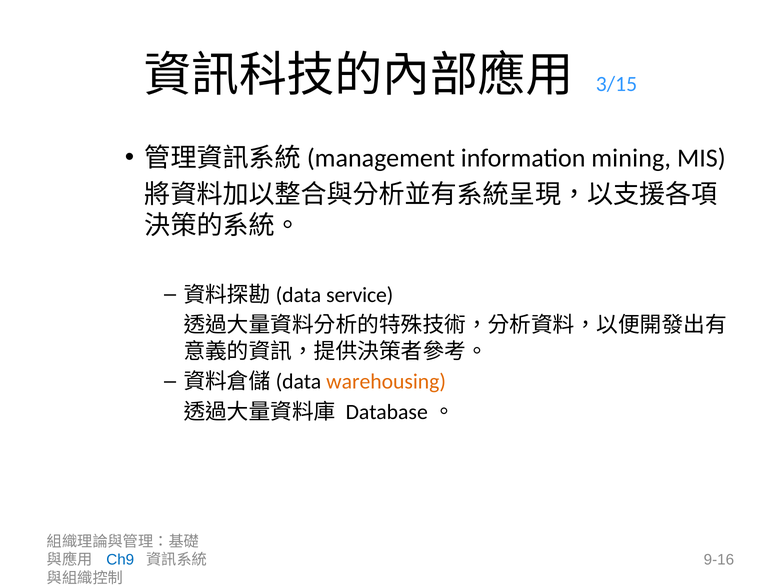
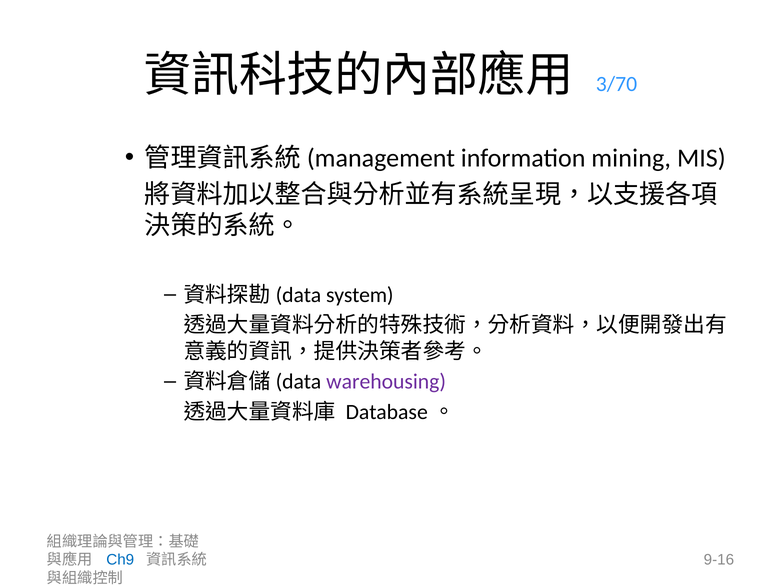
3/15: 3/15 -> 3/70
service: service -> system
warehousing colour: orange -> purple
